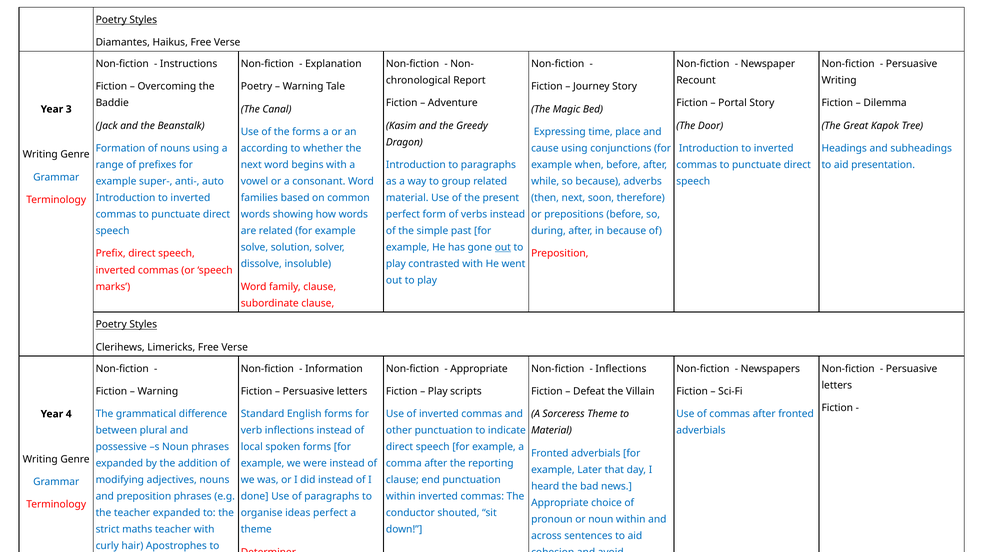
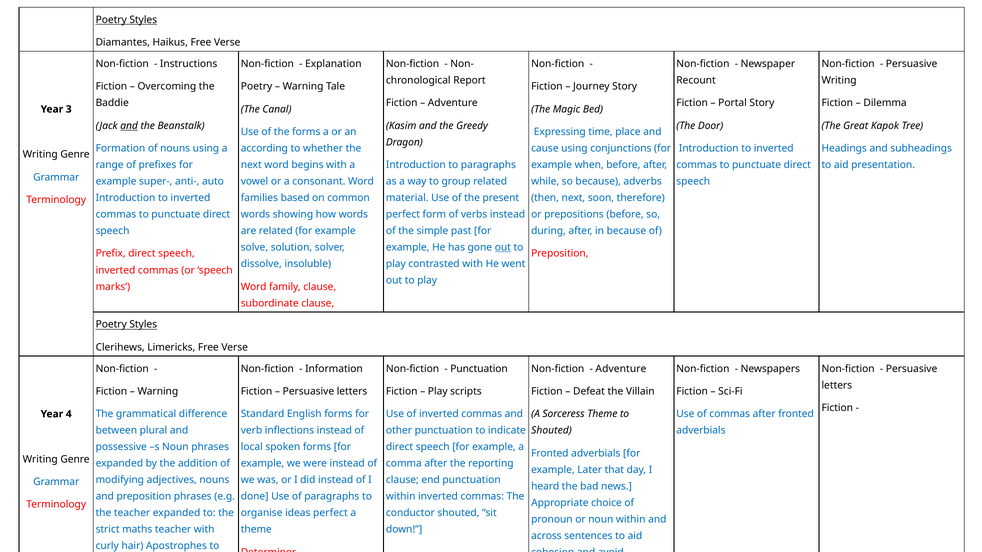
and at (129, 126) underline: none -> present
Appropriate at (479, 369): Appropriate -> Punctuation
Inflections at (621, 369): Inflections -> Adventure
Material at (552, 431): Material -> Shouted
